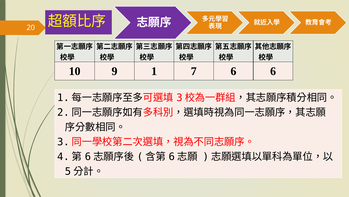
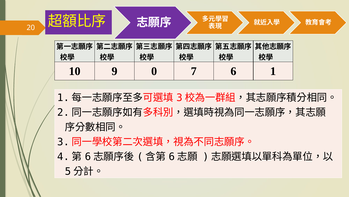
1: 1 -> 0
6 6: 6 -> 1
